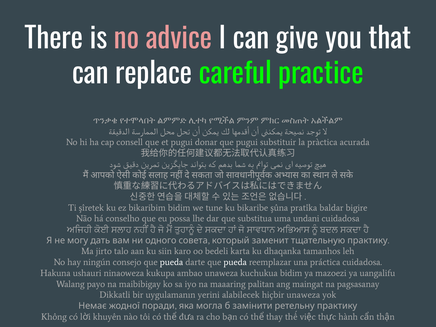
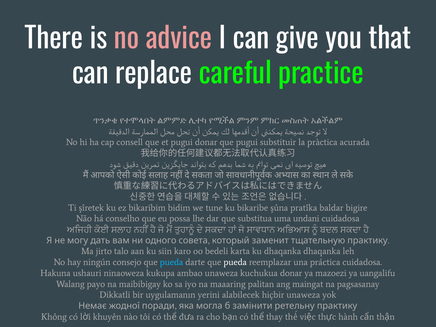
dhaqanka tamanhos: tamanhos -> dhaqanka
pueda at (171, 262) colour: white -> light blue
kuchukua bidim: bidim -> donar
